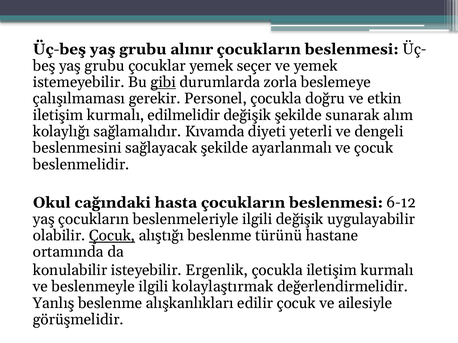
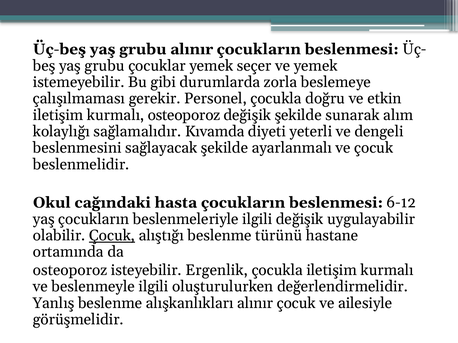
gibi underline: present -> none
kurmalı edilmelidir: edilmelidir -> osteoporoz
konulabilir at (70, 271): konulabilir -> osteoporoz
kolaylaştırmak: kolaylaştırmak -> oluşturulurken
alışkanlıkları edilir: edilir -> alınır
